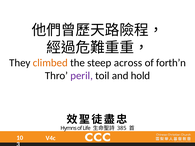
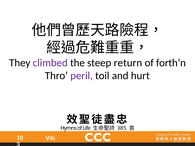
climbed colour: orange -> purple
across: across -> return
hold: hold -> hurt
